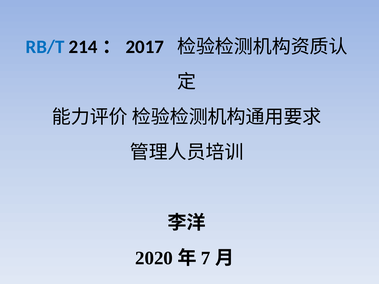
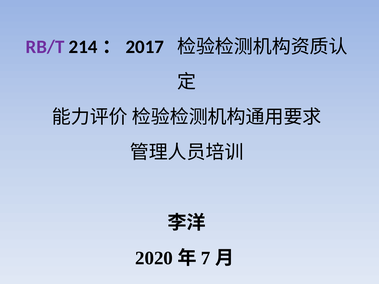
RB/T colour: blue -> purple
